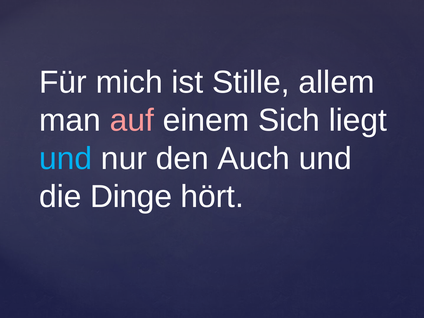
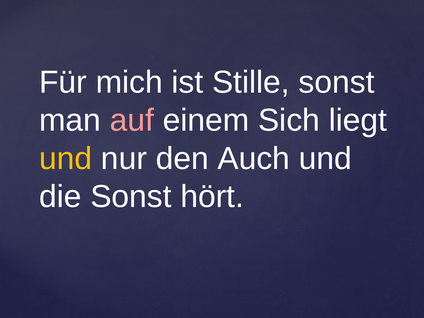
Stille allem: allem -> sonst
und at (66, 159) colour: light blue -> yellow
die Dinge: Dinge -> Sonst
